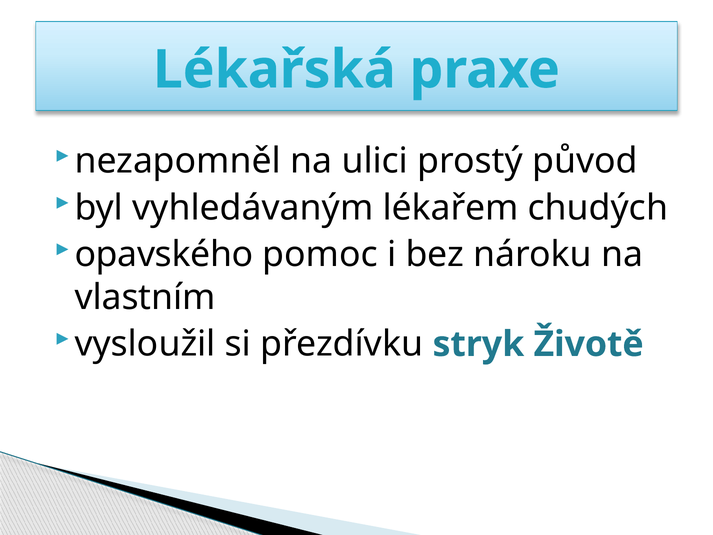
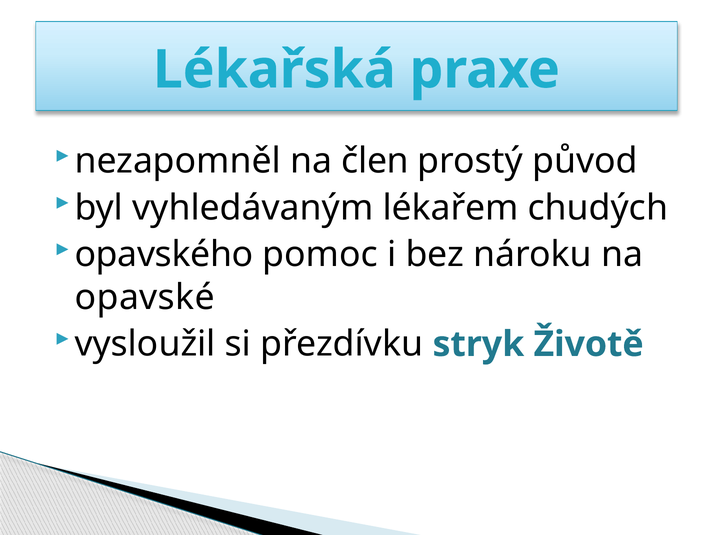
ulici: ulici -> člen
vlastním: vlastním -> opavské
